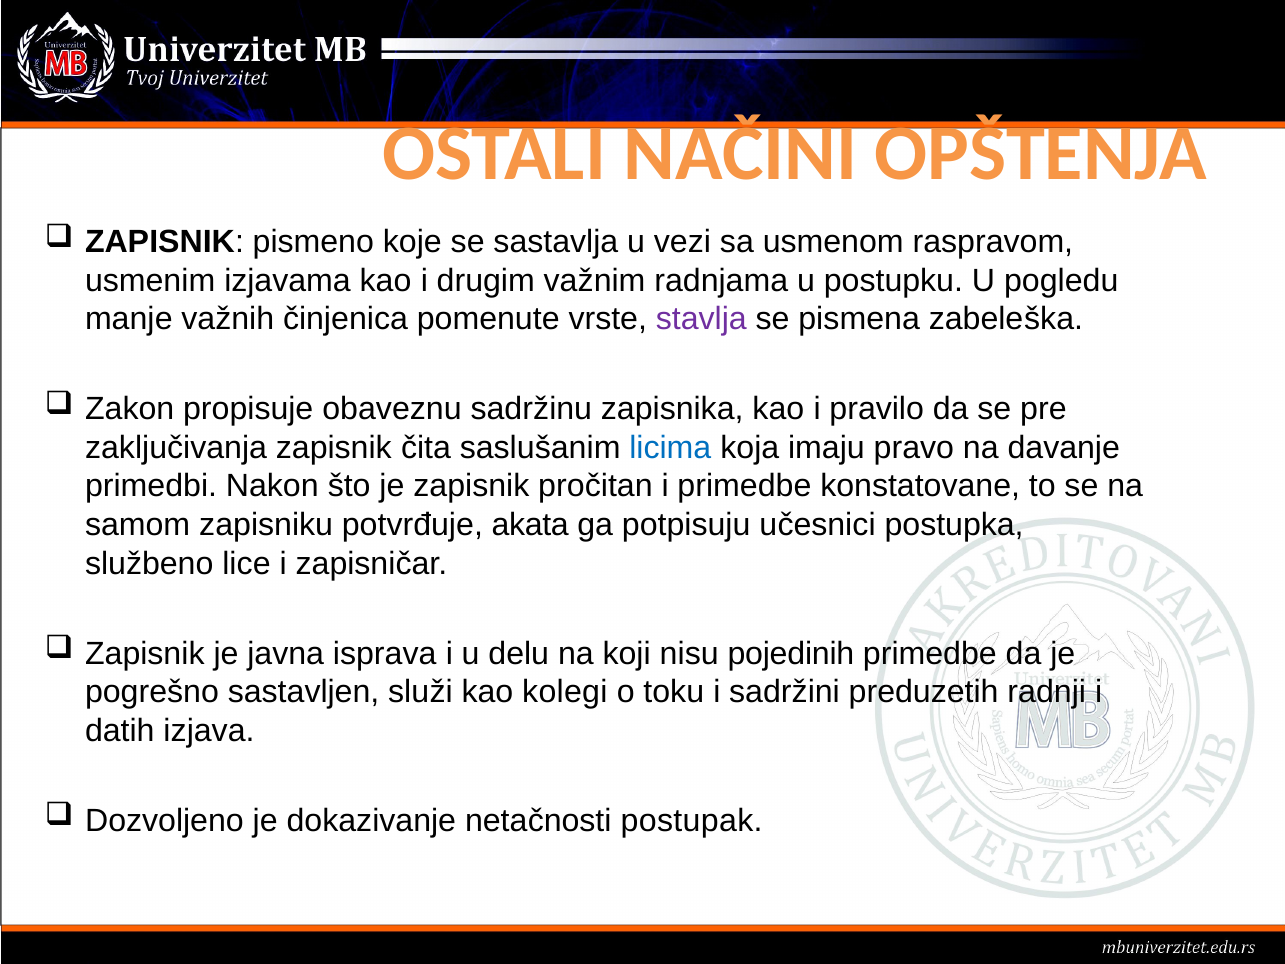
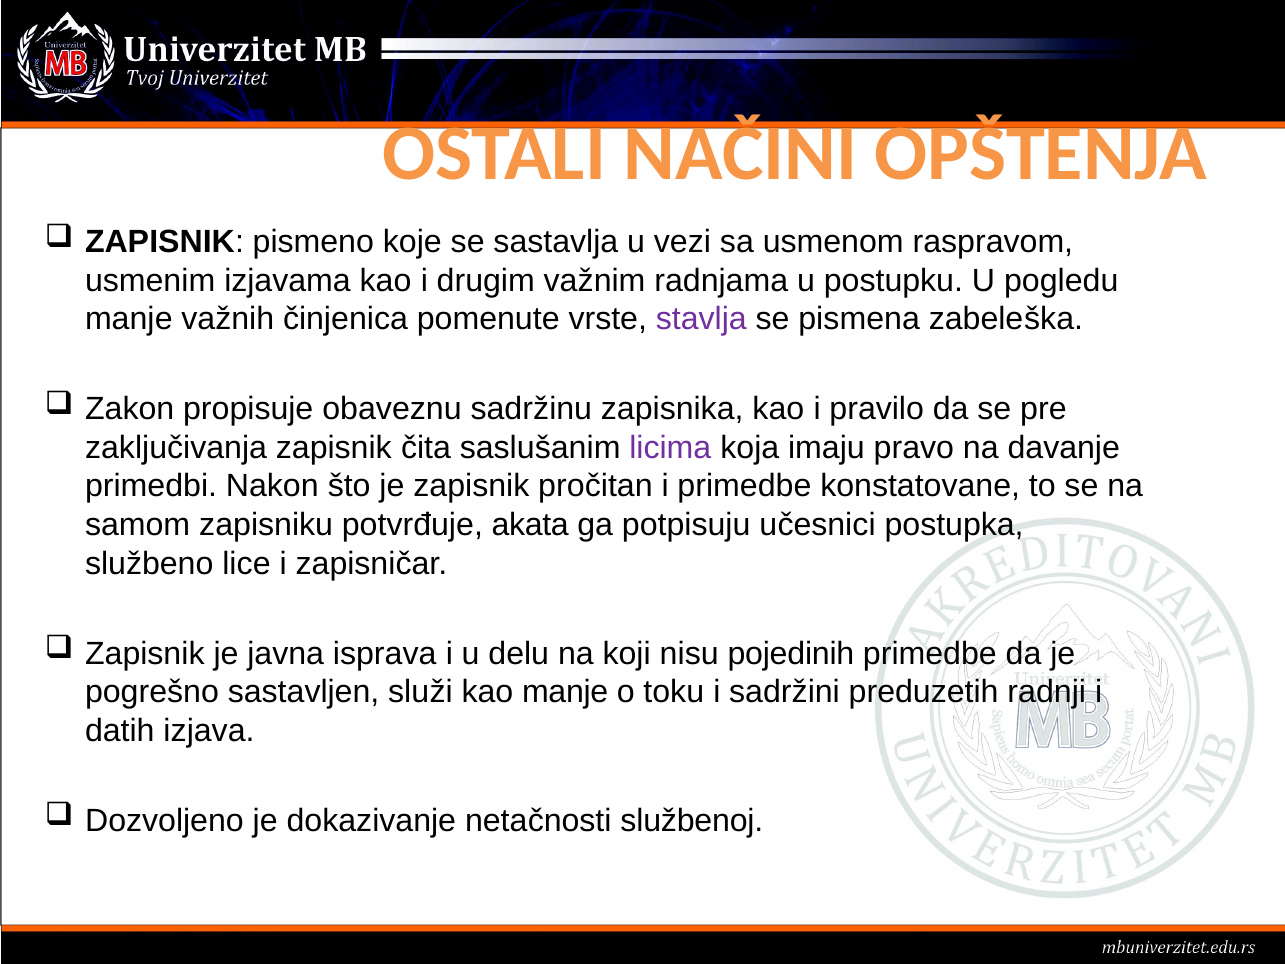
licima colour: blue -> purple
kao kolegi: kolegi -> manje
postupak: postupak -> službenoj
